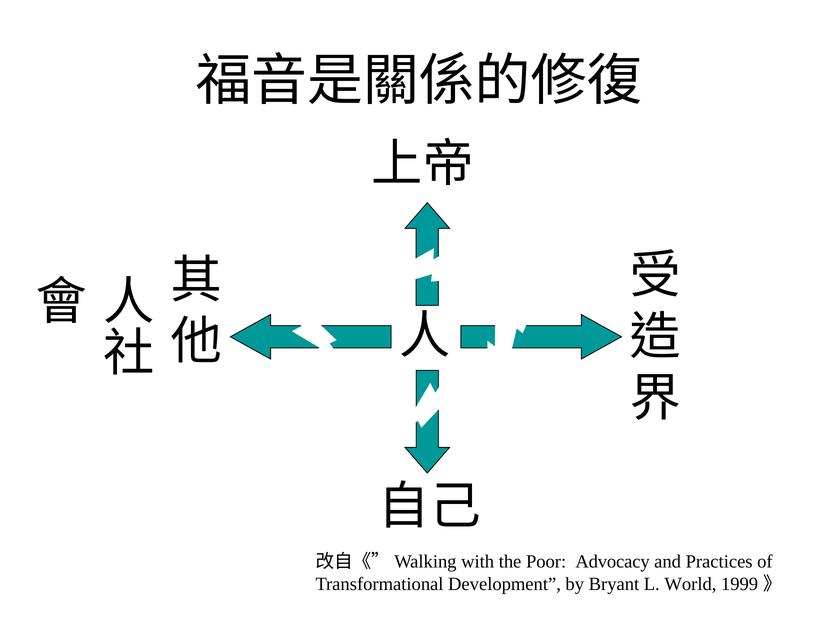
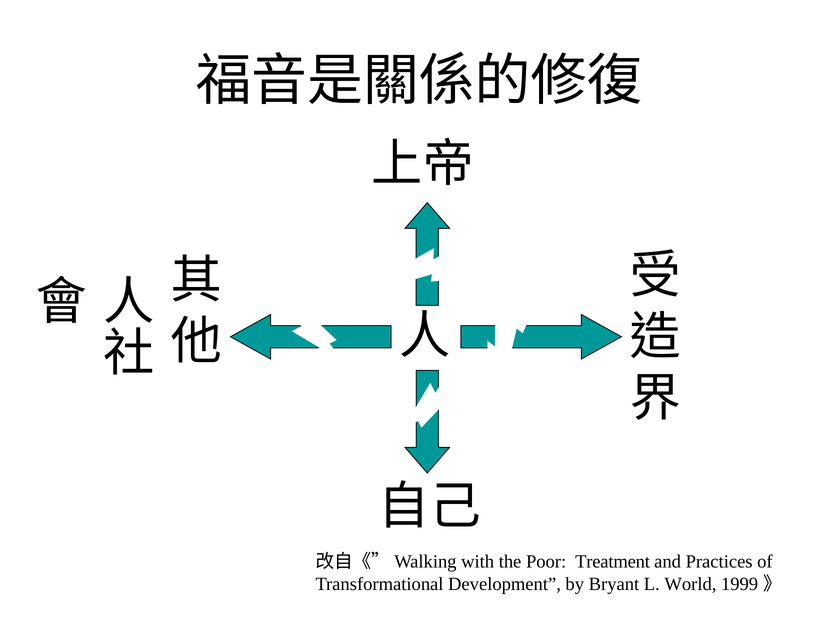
Advocacy: Advocacy -> Treatment
